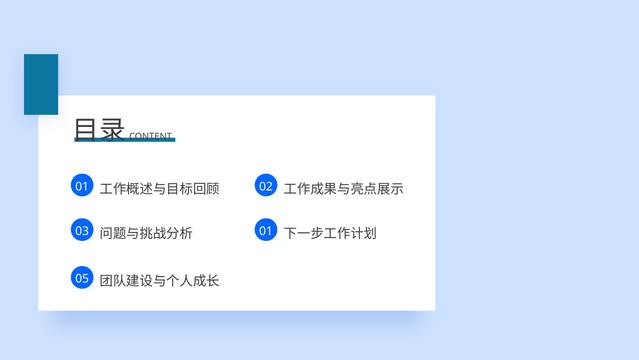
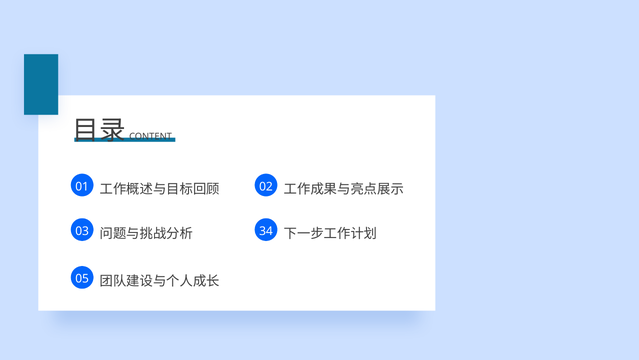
03 01: 01 -> 34
